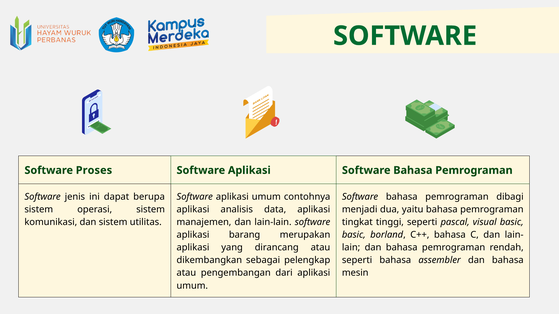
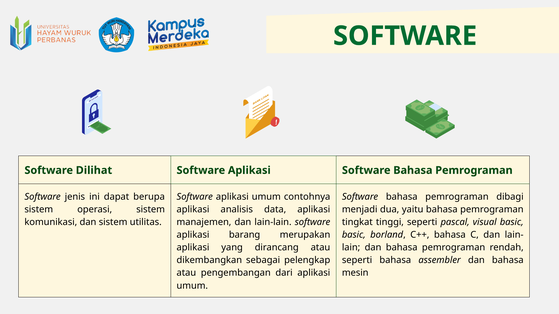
Proses: Proses -> Dilihat
